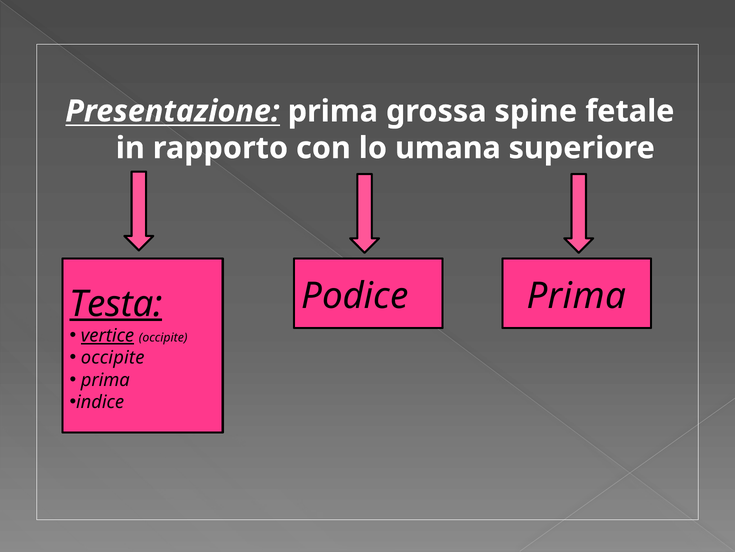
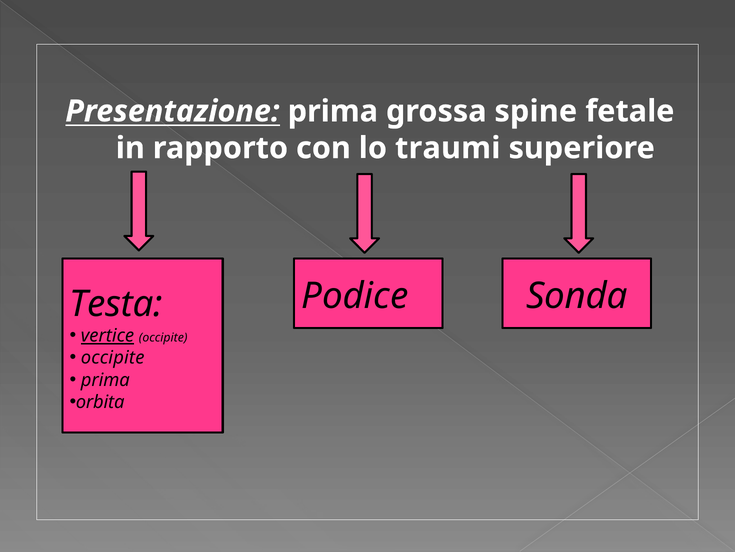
umana: umana -> traumi
Podice Prima: Prima -> Sonda
Testa underline: present -> none
indice: indice -> orbita
